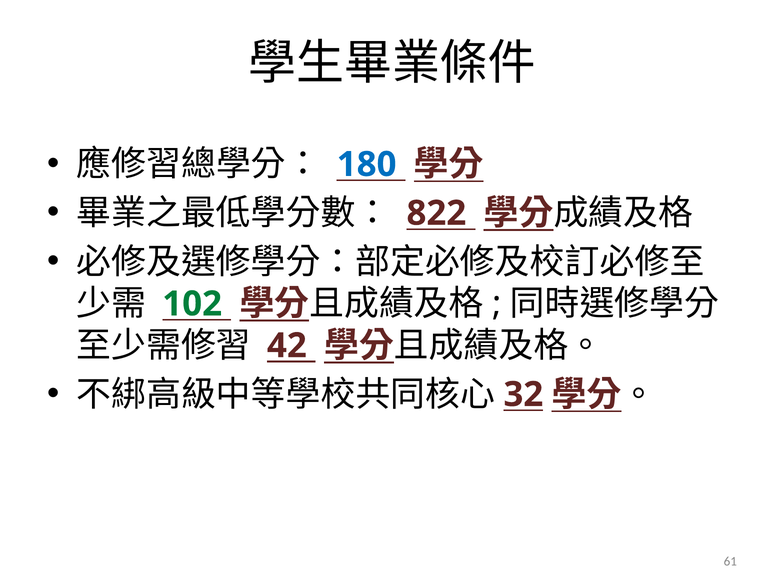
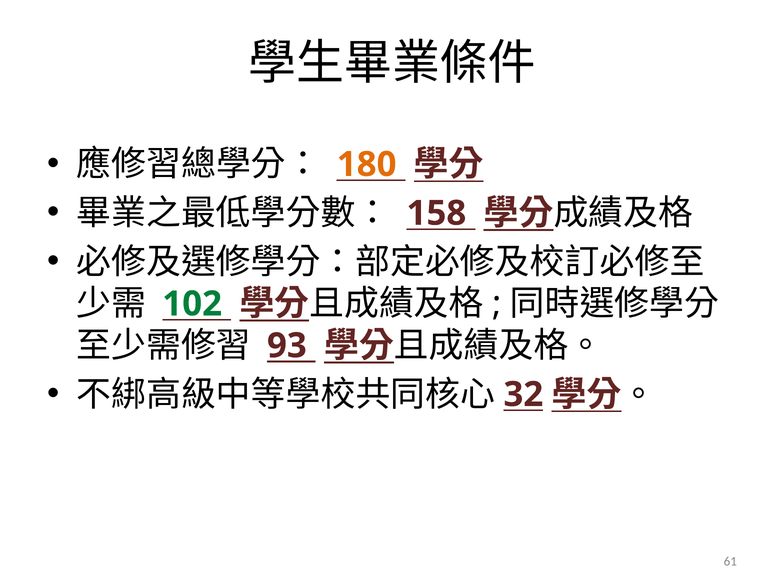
180 colour: blue -> orange
822: 822 -> 158
42: 42 -> 93
